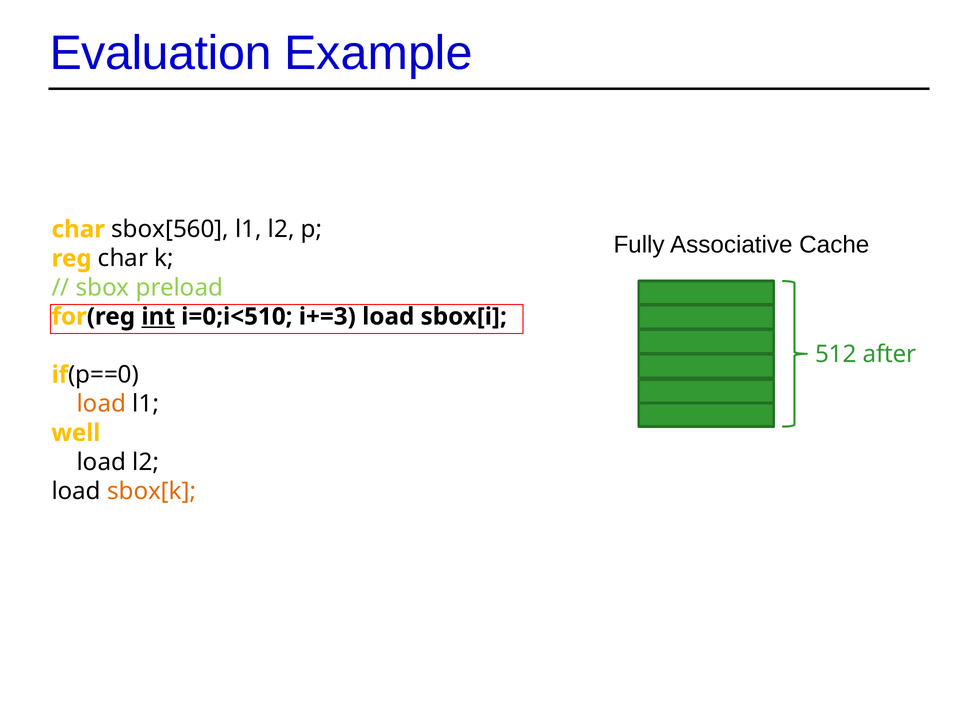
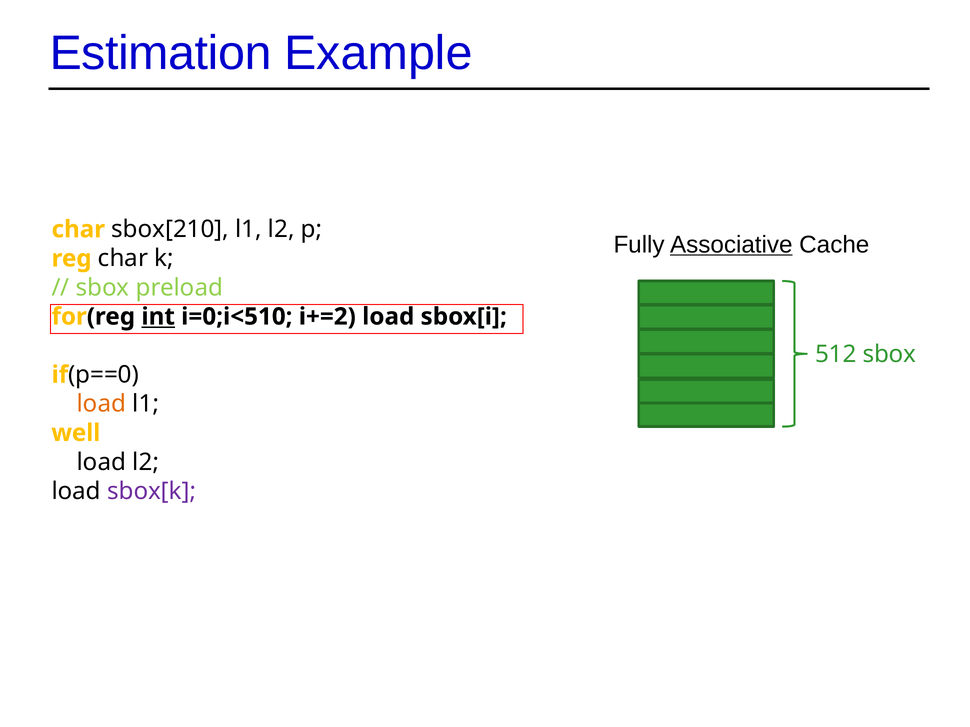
Evaluation: Evaluation -> Estimation
sbox[560: sbox[560 -> sbox[210
Associative underline: none -> present
i+=3: i+=3 -> i+=2
512 after: after -> sbox
sbox[k colour: orange -> purple
